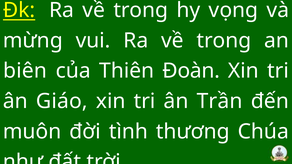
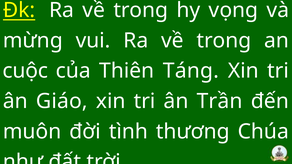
biên: biên -> cuộc
Đoàn: Đoàn -> Táng
